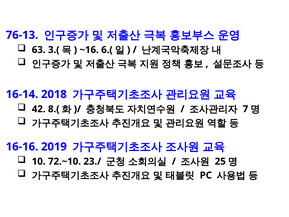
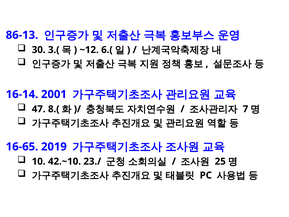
76-13: 76-13 -> 86-13
63: 63 -> 30
~16: ~16 -> ~12
2018: 2018 -> 2001
42: 42 -> 47
16-16: 16-16 -> 16-65
72.~10: 72.~10 -> 42.~10
